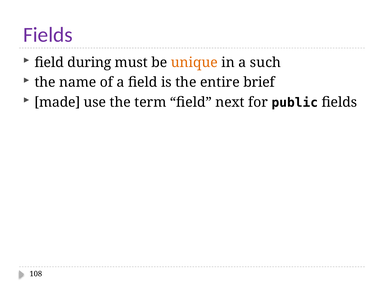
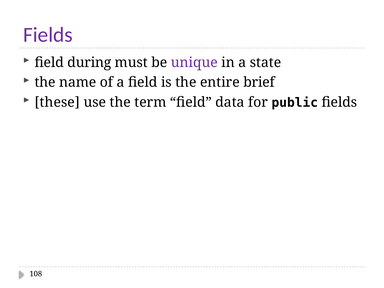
unique colour: orange -> purple
such: such -> state
made: made -> these
next: next -> data
